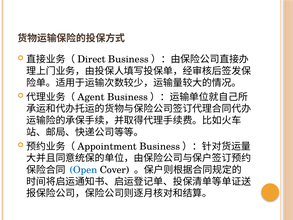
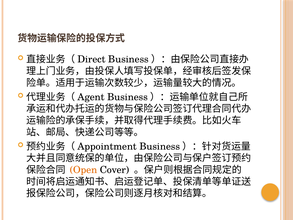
Open colour: blue -> orange
